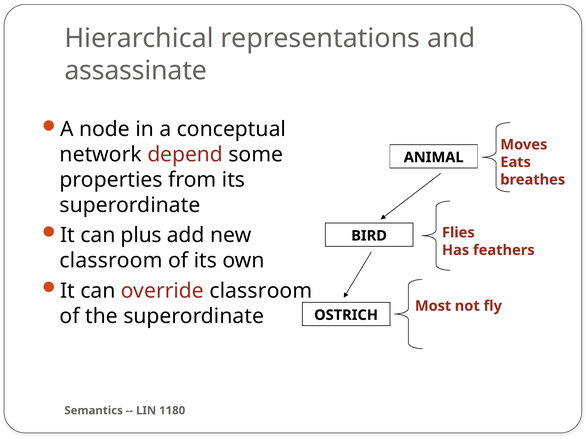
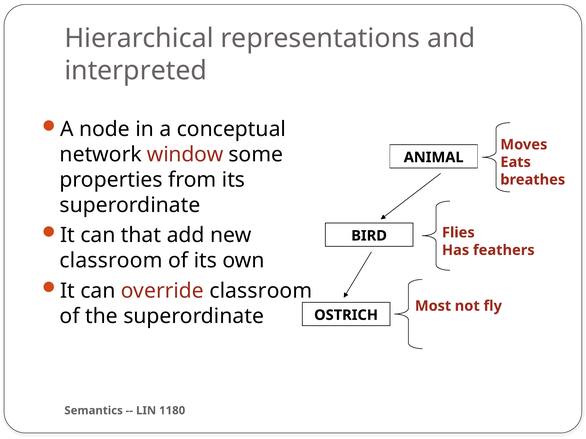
assassinate: assassinate -> interpreted
depend: depend -> window
plus: plus -> that
